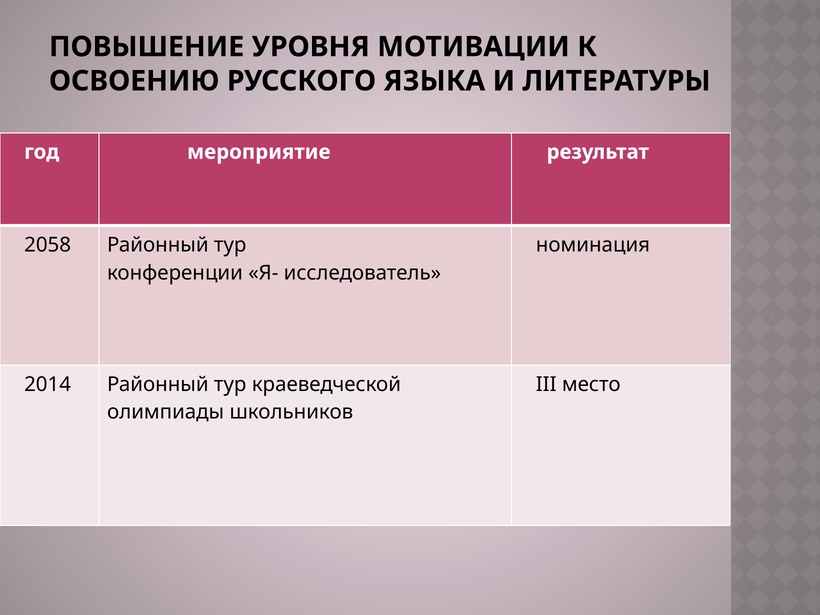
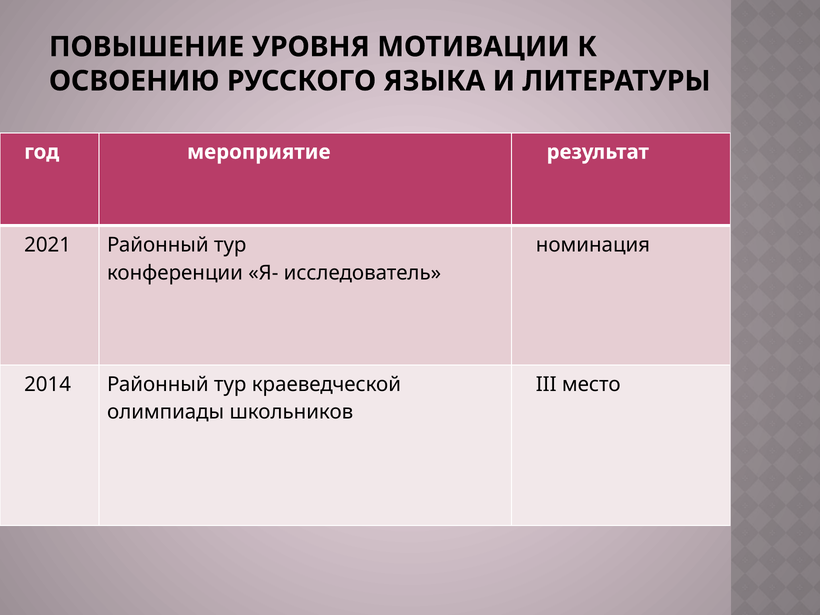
2058: 2058 -> 2021
